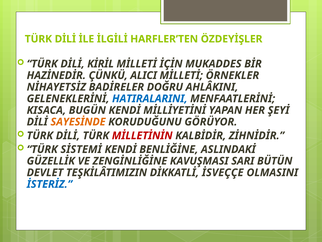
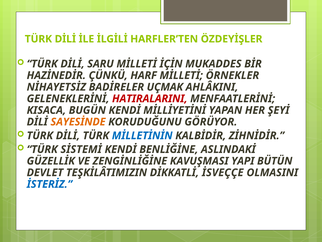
KİRİL: KİRİL -> SARU
ALICI: ALICI -> HARF
DOĞRU: DOĞRU -> UÇMAK
HATIRALARINI colour: blue -> red
MİLLETİNİN colour: red -> blue
SARI: SARI -> YAPI
